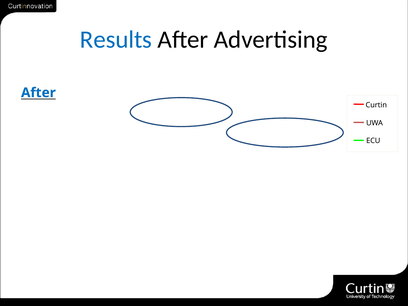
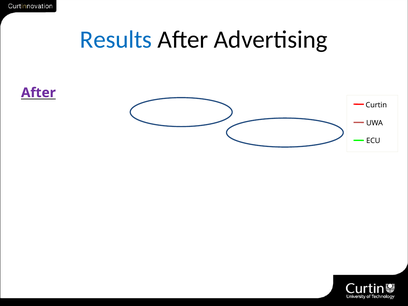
After at (38, 93) colour: blue -> purple
